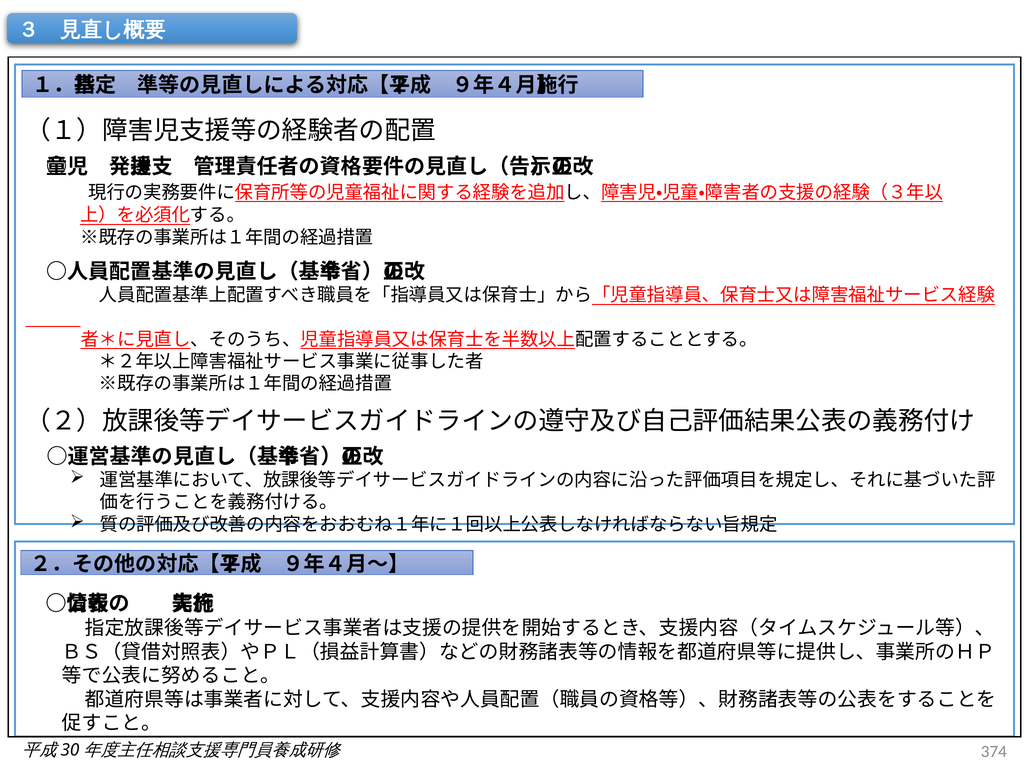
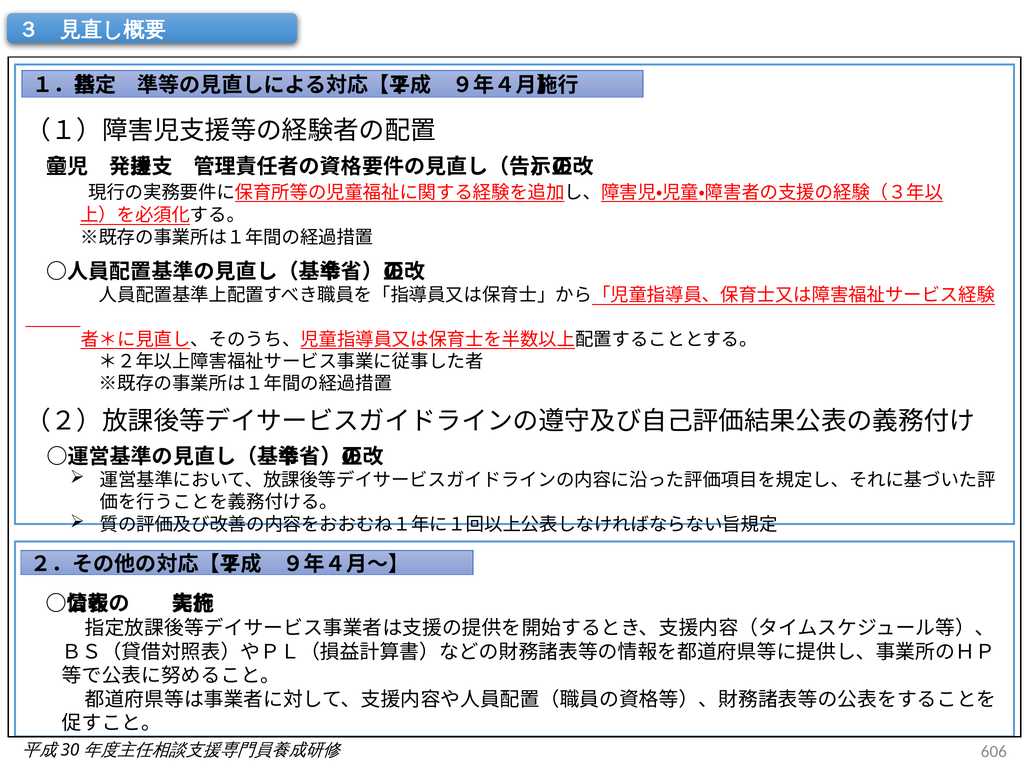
374: 374 -> 606
